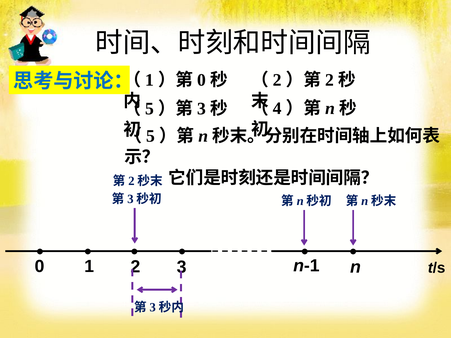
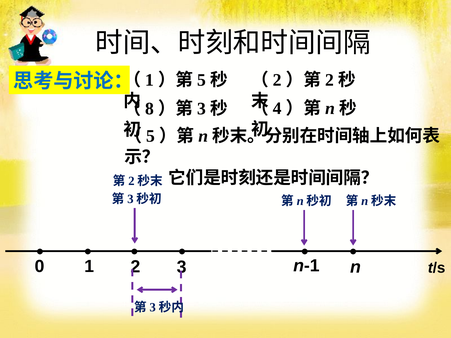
0 at (202, 80): 0 -> 5
5 at (149, 109): 5 -> 8
